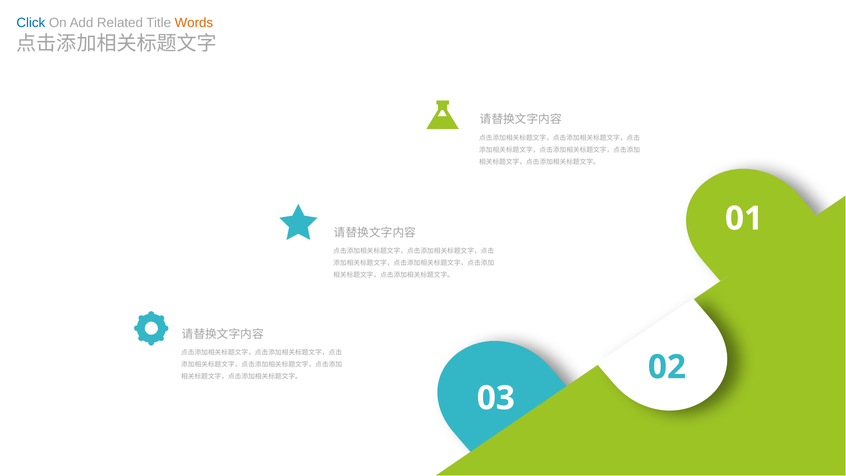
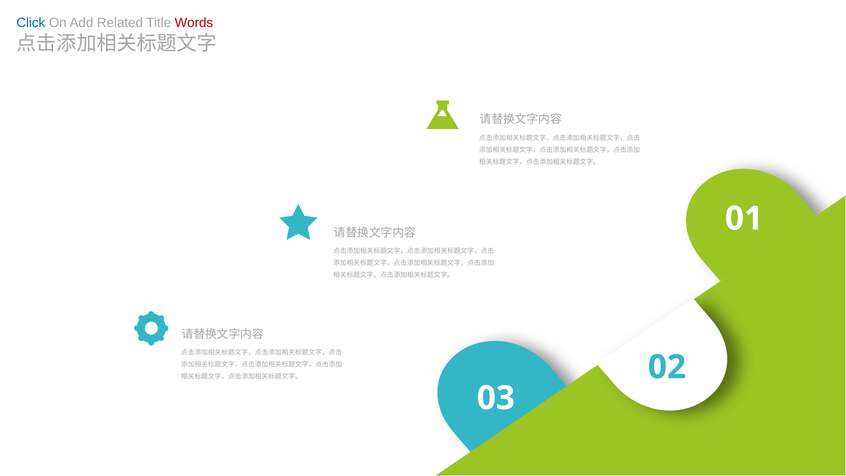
Words colour: orange -> red
